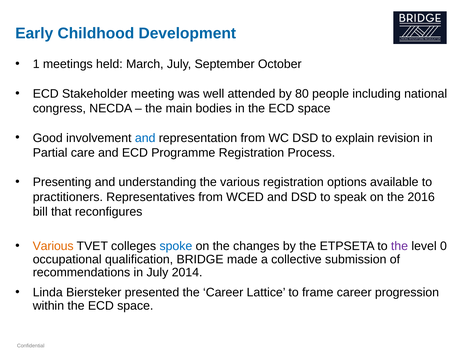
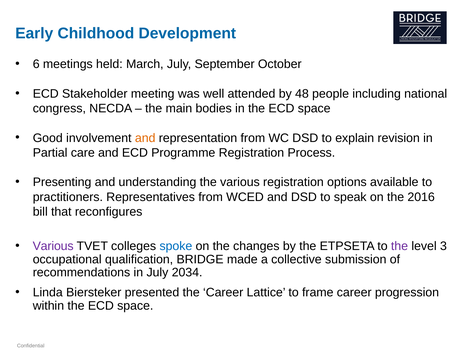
1: 1 -> 6
80: 80 -> 48
and at (145, 138) colour: blue -> orange
Various at (53, 246) colour: orange -> purple
0: 0 -> 3
2014: 2014 -> 2034
